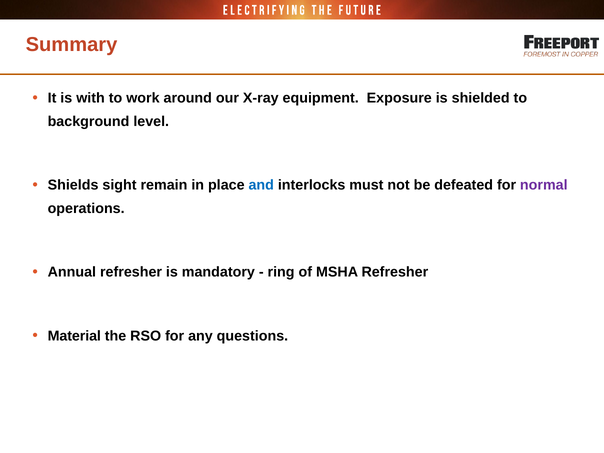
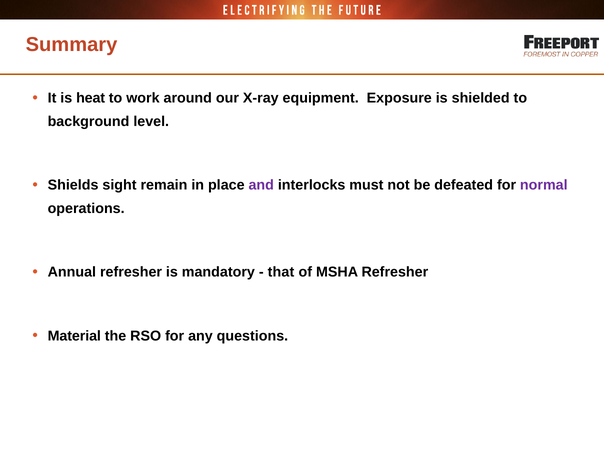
with: with -> heat
and colour: blue -> purple
ring: ring -> that
